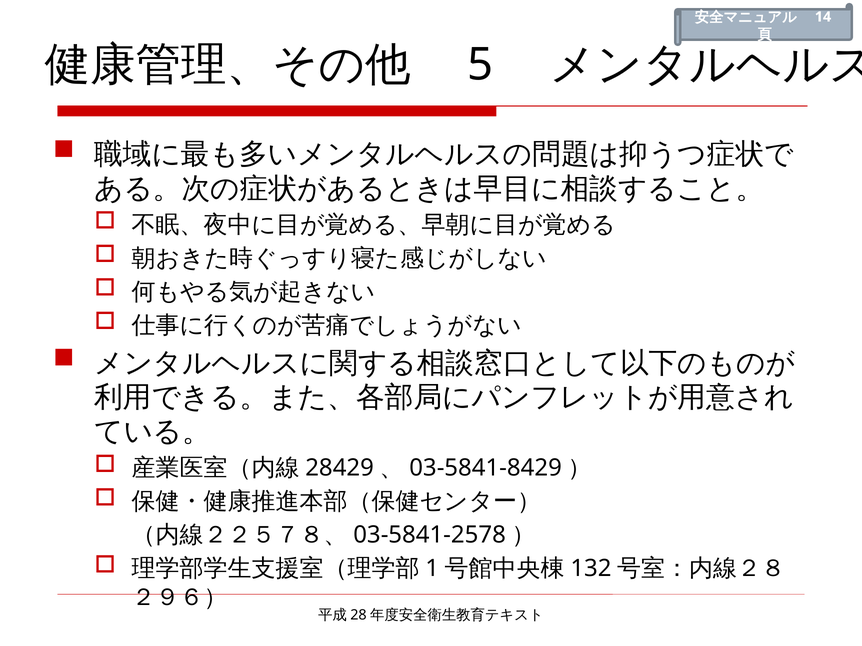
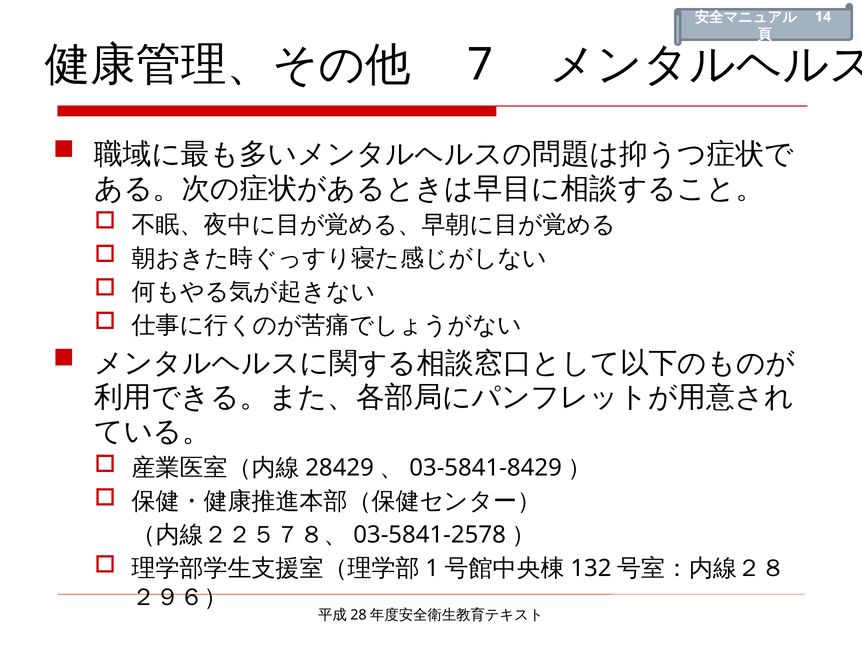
5: 5 -> 7
